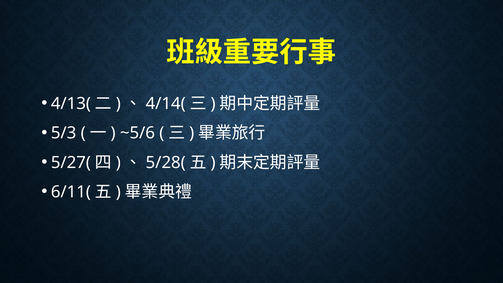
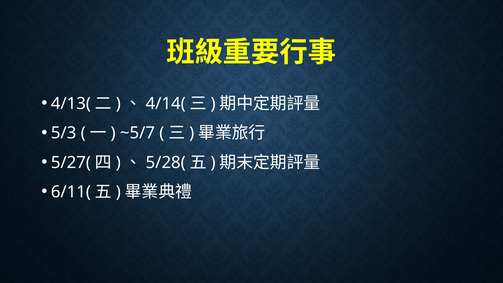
~5/6: ~5/6 -> ~5/7
